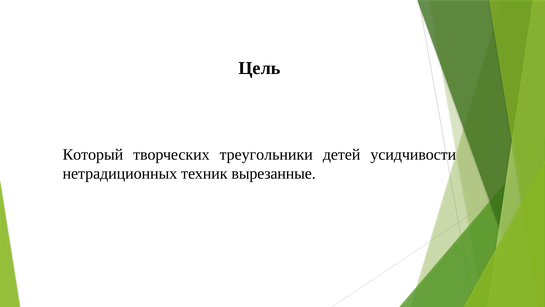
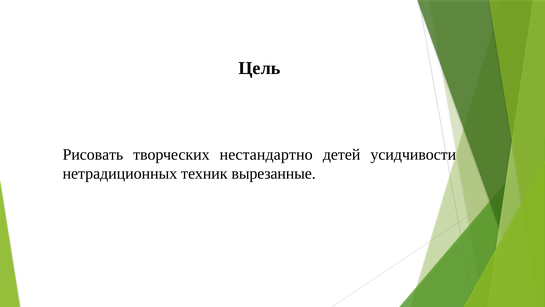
Который: Который -> Рисовать
треугольники: треугольники -> нестандартно
